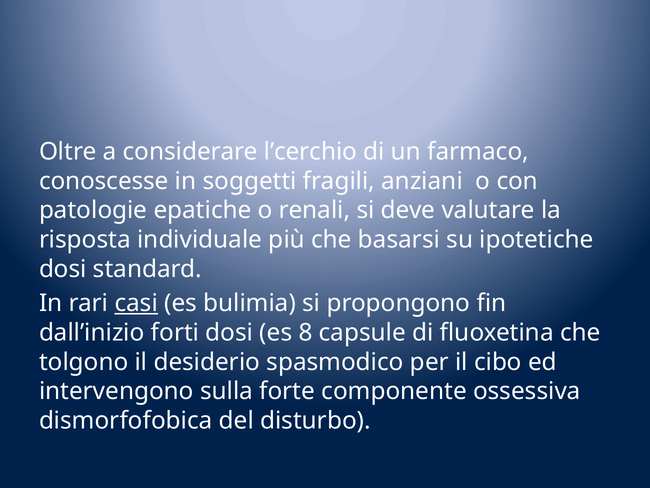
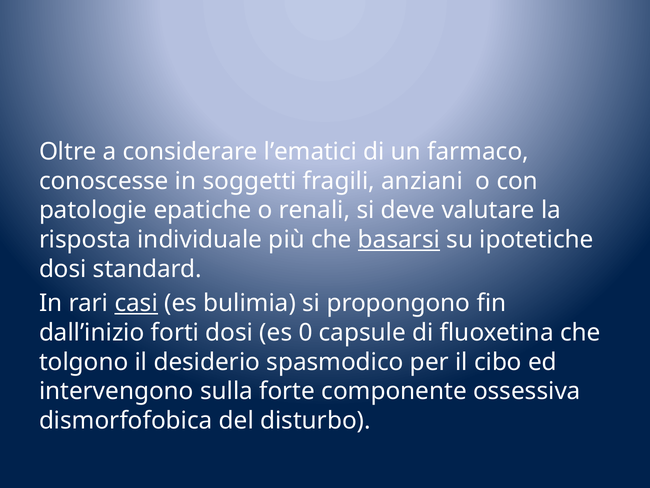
l’cerchio: l’cerchio -> l’ematici
basarsi underline: none -> present
8: 8 -> 0
